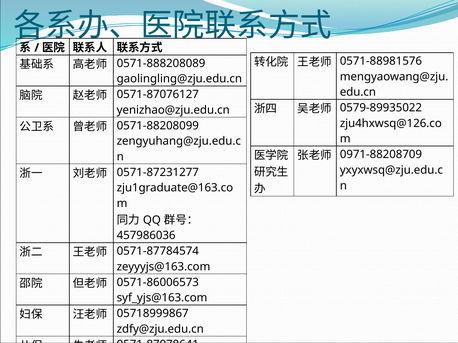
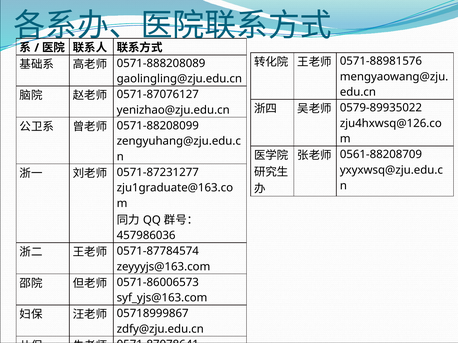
0971-88208709: 0971-88208709 -> 0561-88208709
